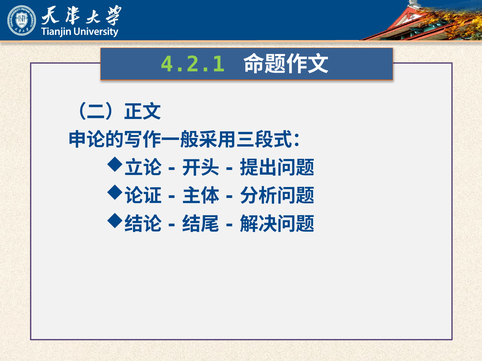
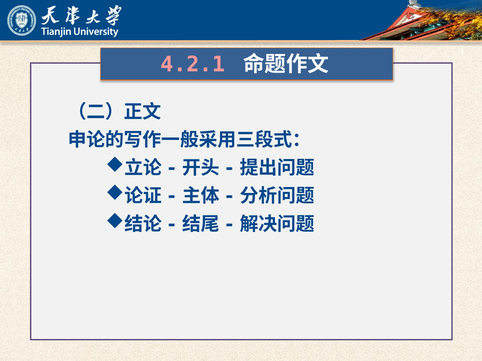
4.2.1 colour: light green -> pink
